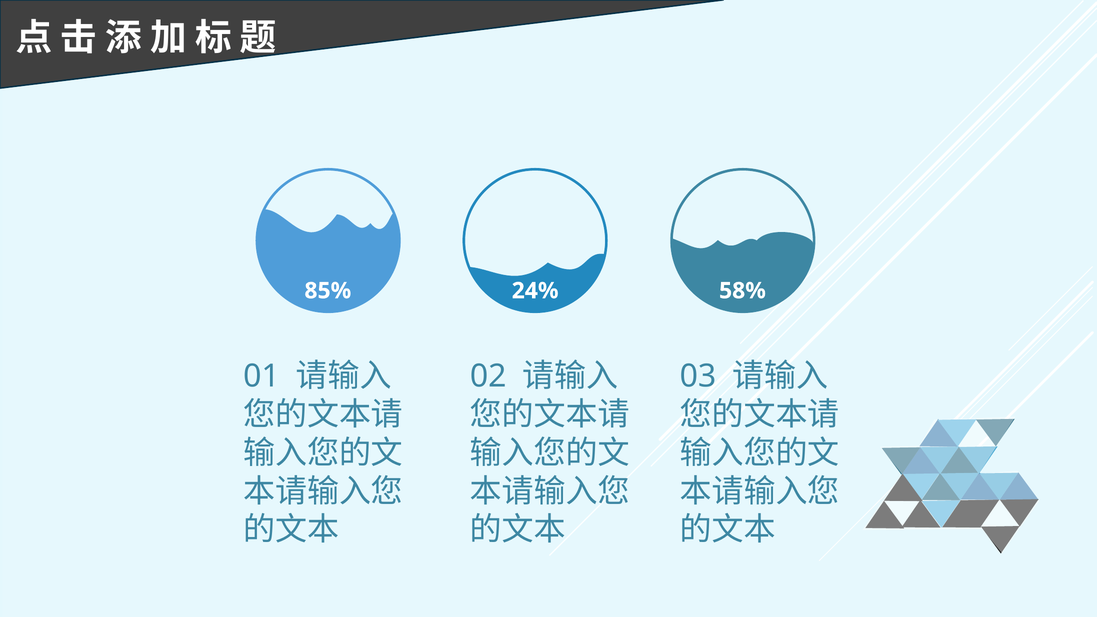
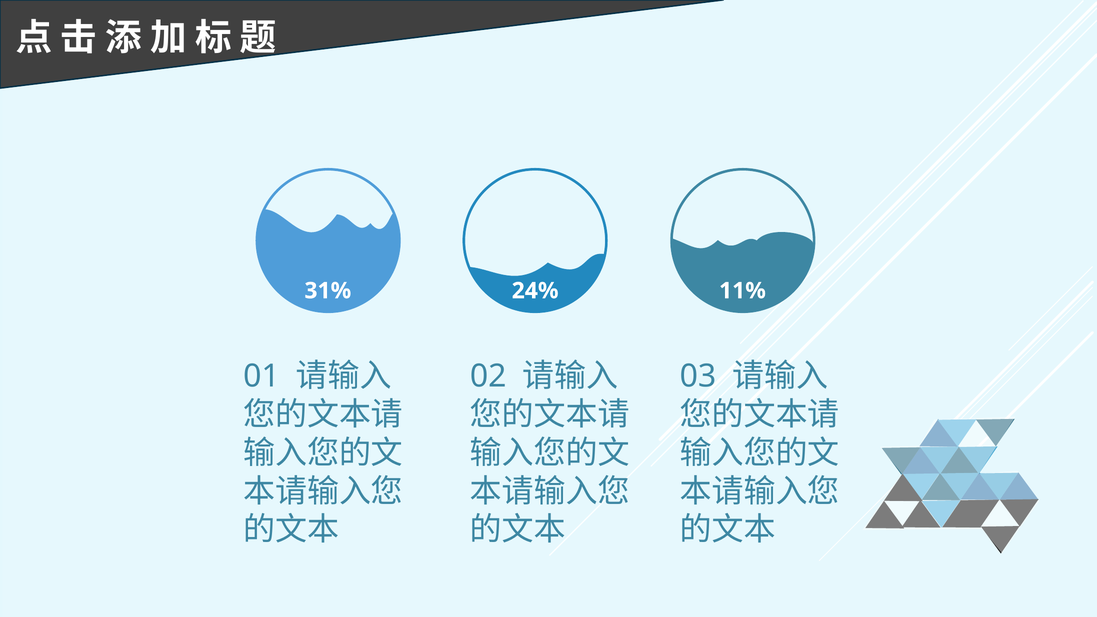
85%: 85% -> 31%
58%: 58% -> 11%
